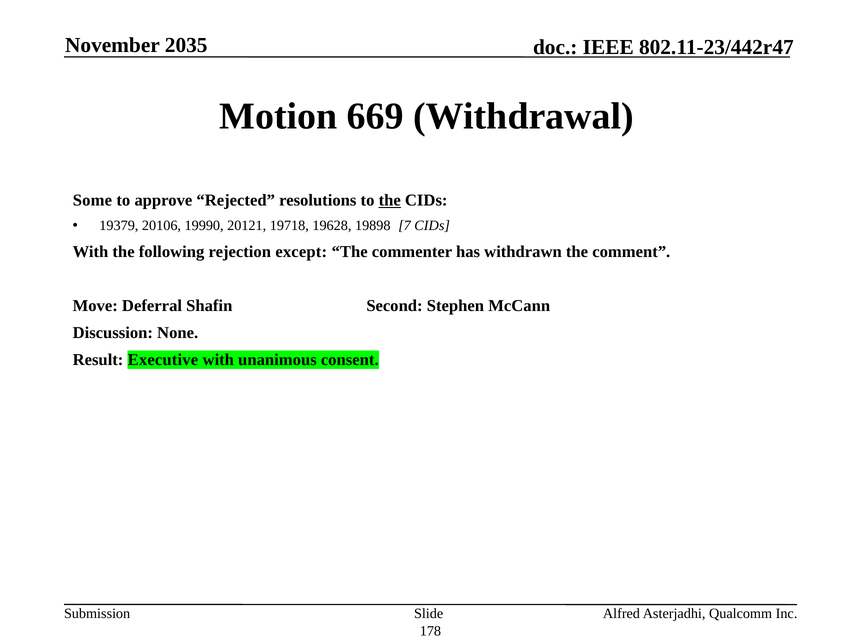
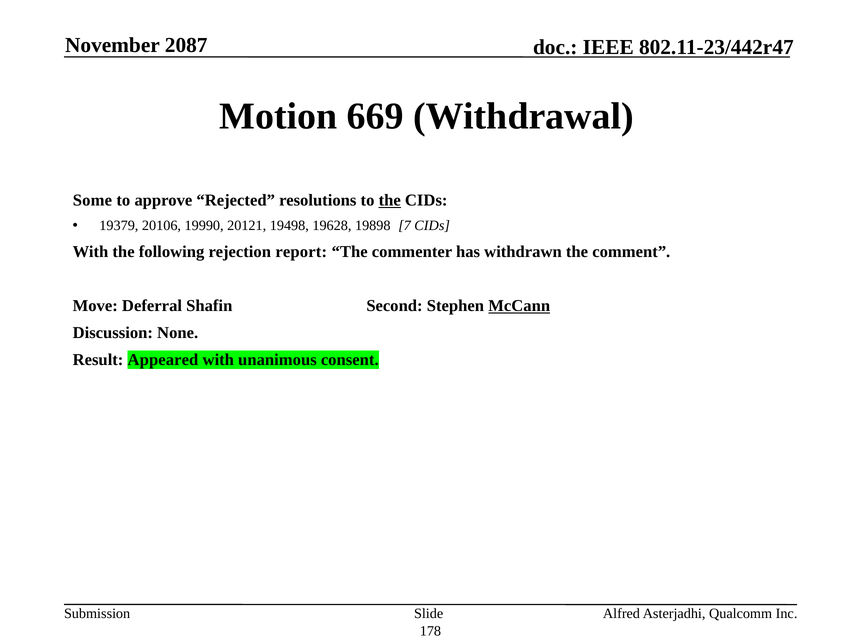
2035: 2035 -> 2087
19718: 19718 -> 19498
except: except -> report
McCann underline: none -> present
Executive: Executive -> Appeared
